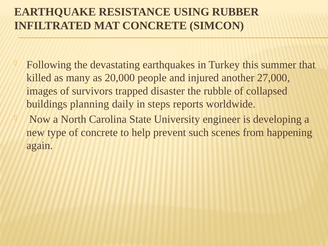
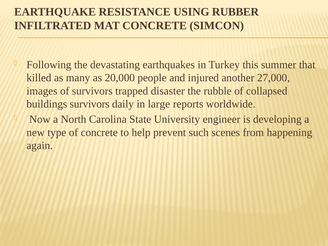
buildings planning: planning -> survivors
steps: steps -> large
